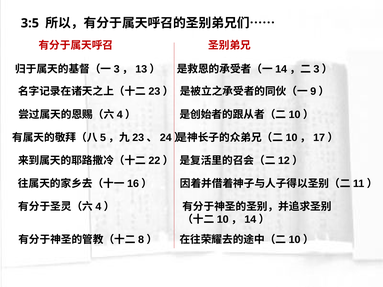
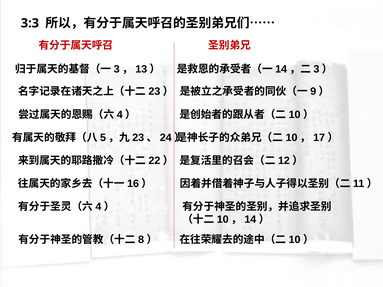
3:5: 3:5 -> 3:3
